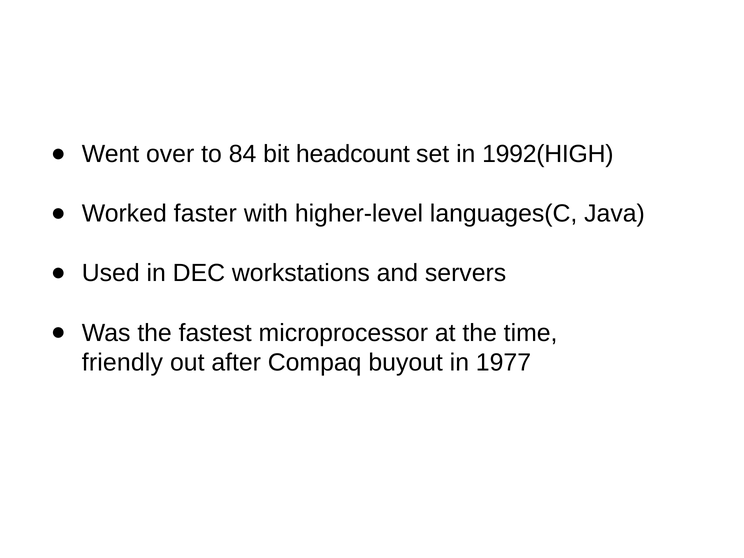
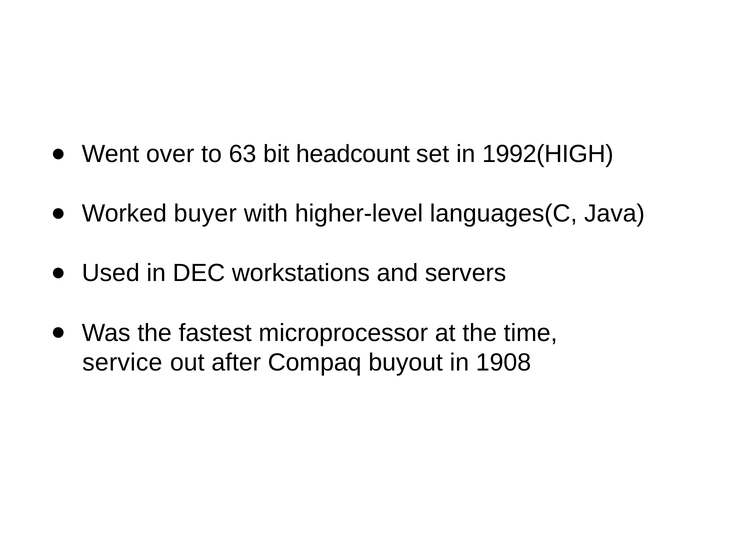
84: 84 -> 63
faster: faster -> buyer
friendly: friendly -> service
1977: 1977 -> 1908
